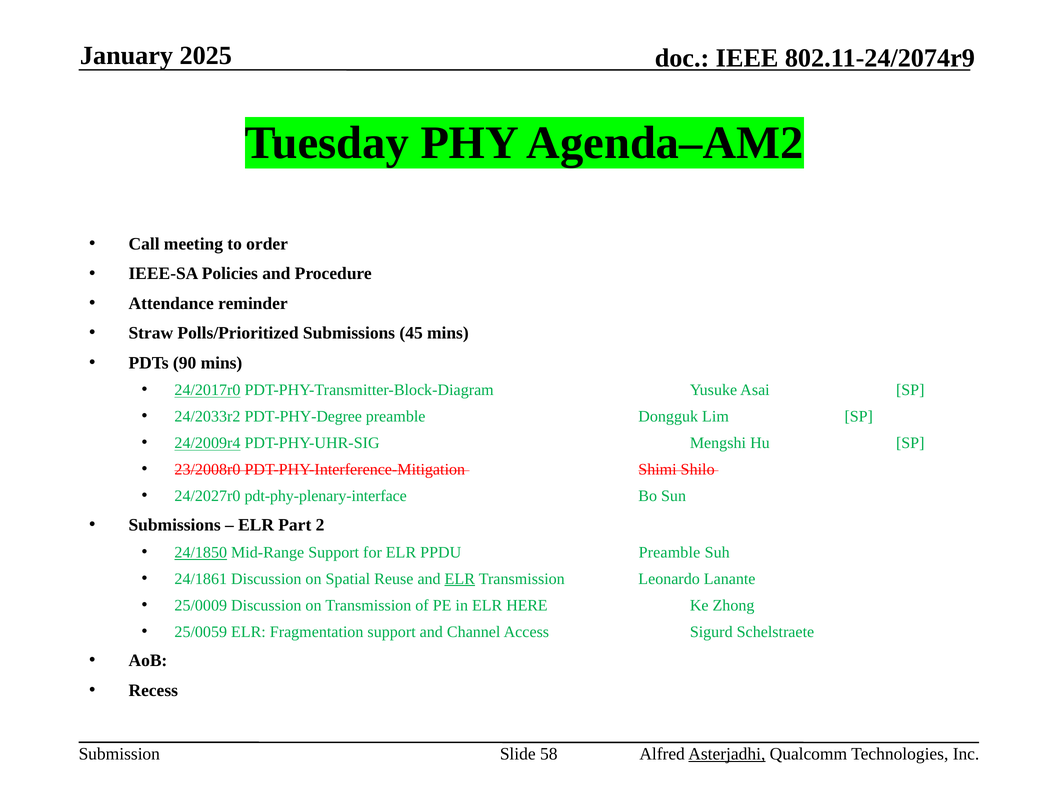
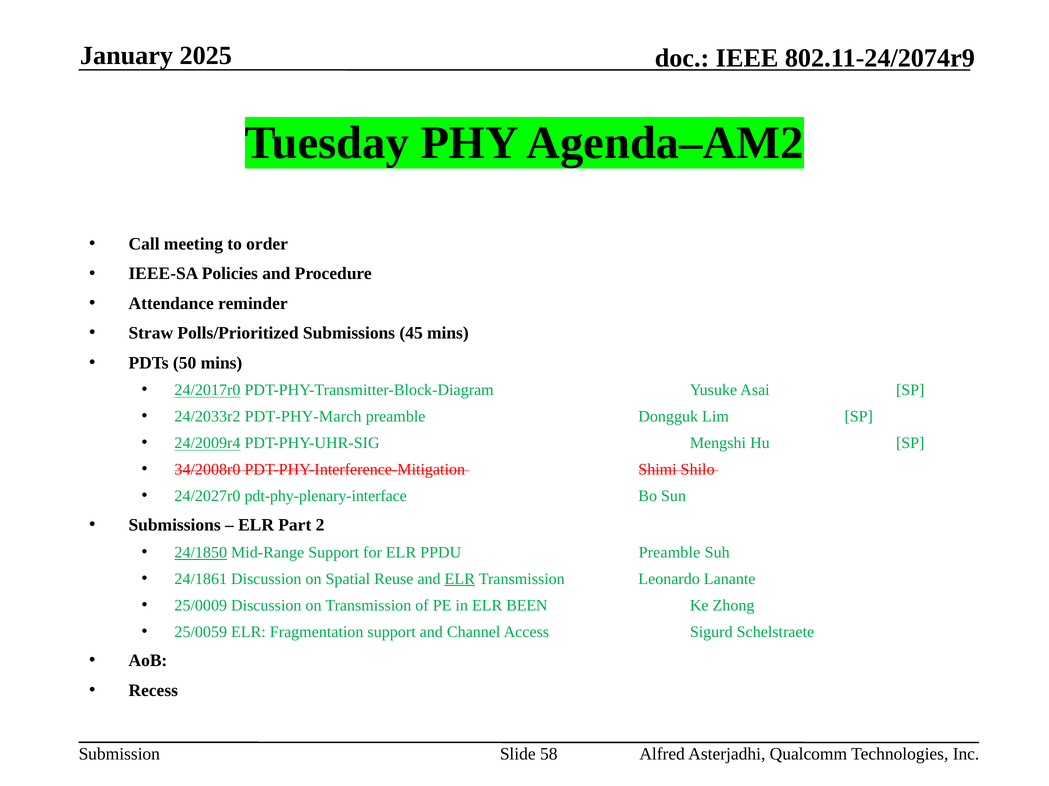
90: 90 -> 50
PDT-PHY-Degree: PDT-PHY-Degree -> PDT-PHY-March
23/2008r0: 23/2008r0 -> 34/2008r0
HERE: HERE -> BEEN
Asterjadhi underline: present -> none
